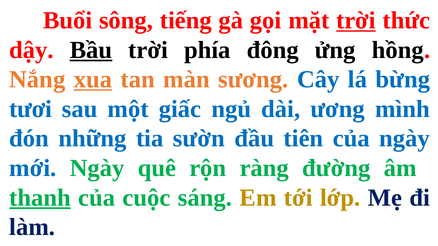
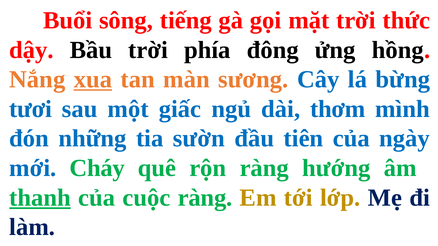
trời at (356, 20) underline: present -> none
Bầu underline: present -> none
ương: ương -> thơm
mới Ngày: Ngày -> Cháy
đường: đường -> hướng
cuộc sáng: sáng -> ràng
